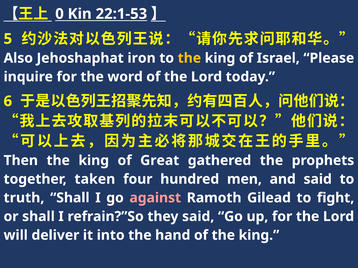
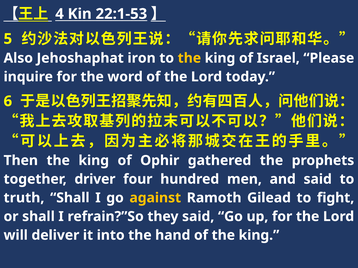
0: 0 -> 4
Great: Great -> Ophir
taken: taken -> driver
against colour: pink -> yellow
